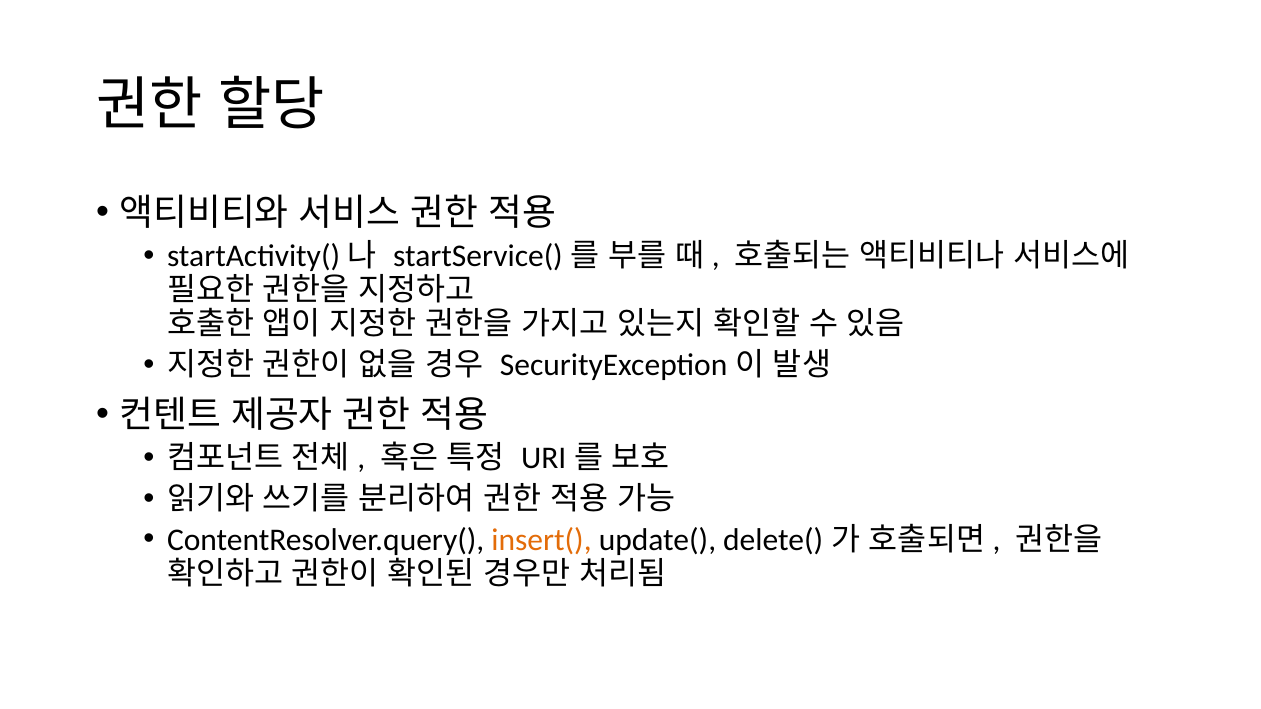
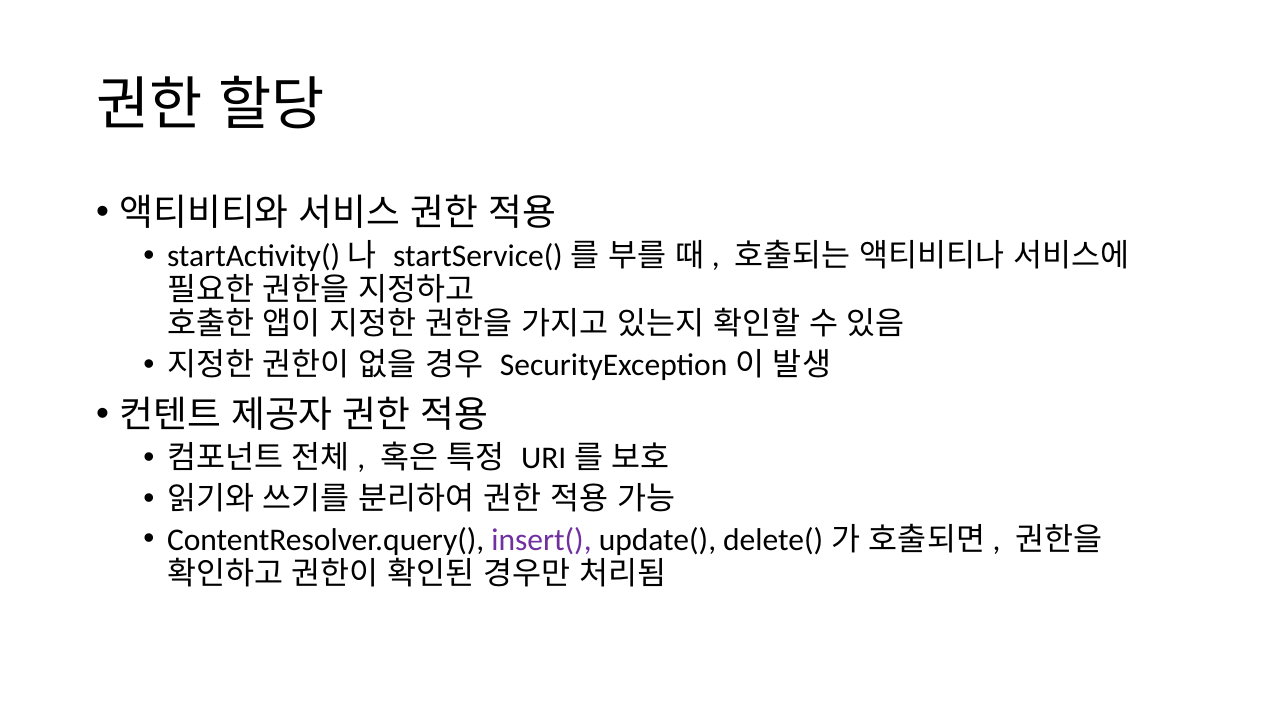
insert( colour: orange -> purple
